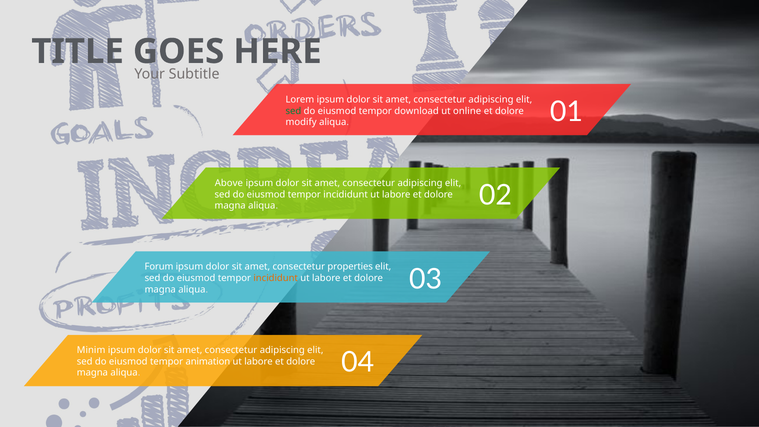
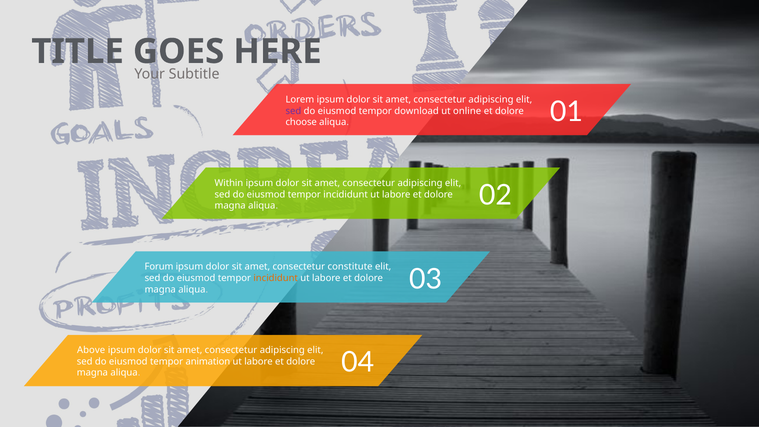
sed at (293, 111) colour: green -> purple
modify: modify -> choose
Above: Above -> Within
properties: properties -> constitute
Minim: Minim -> Above
